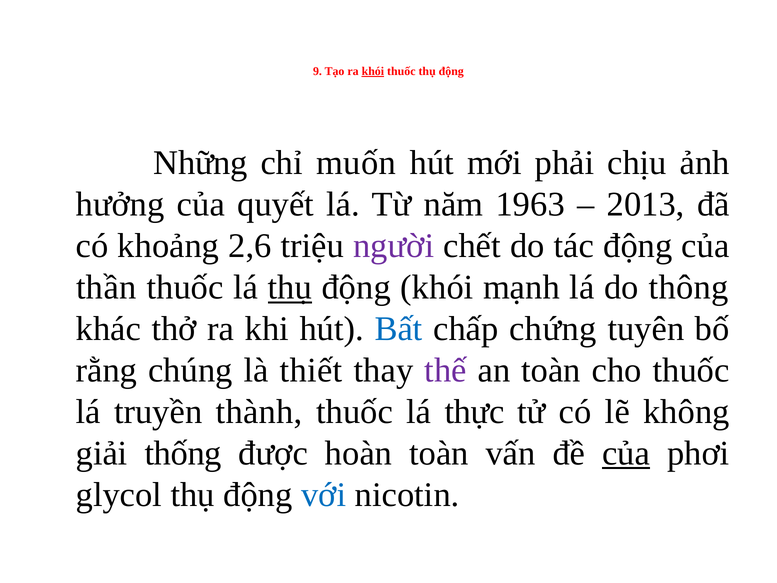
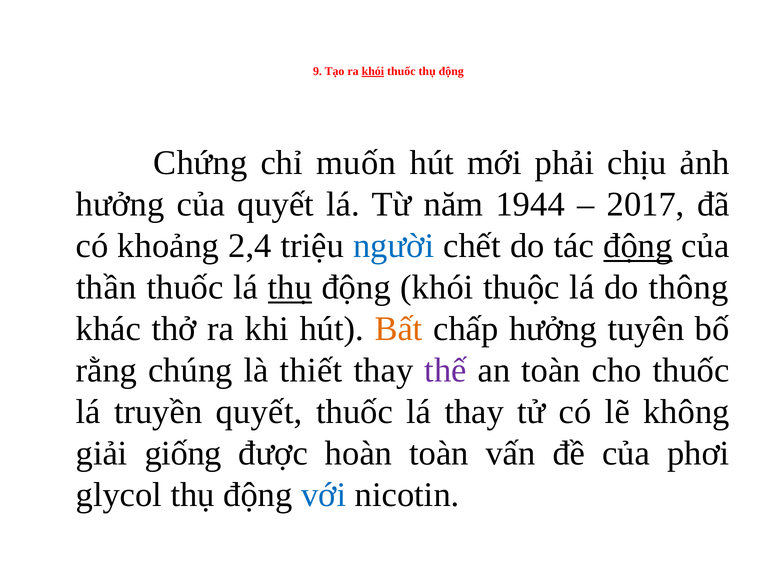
Những: Những -> Chứng
1963: 1963 -> 1944
2013: 2013 -> 2017
2,6: 2,6 -> 2,4
người colour: purple -> blue
động at (638, 246) underline: none -> present
mạnh: mạnh -> thuộc
Bất colour: blue -> orange
chấp chứng: chứng -> hưởng
truyền thành: thành -> quyết
lá thực: thực -> thay
thống: thống -> giống
của at (626, 453) underline: present -> none
